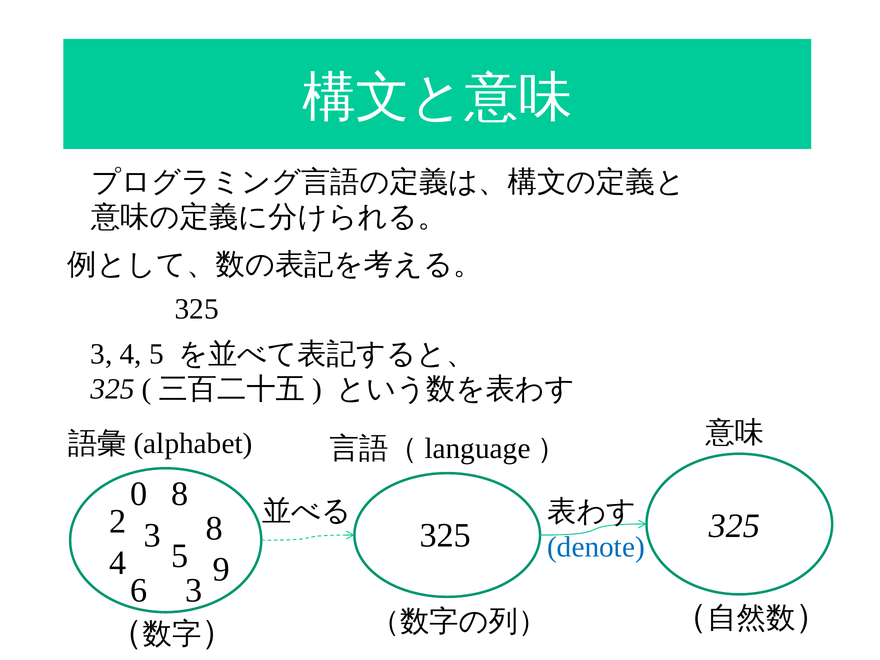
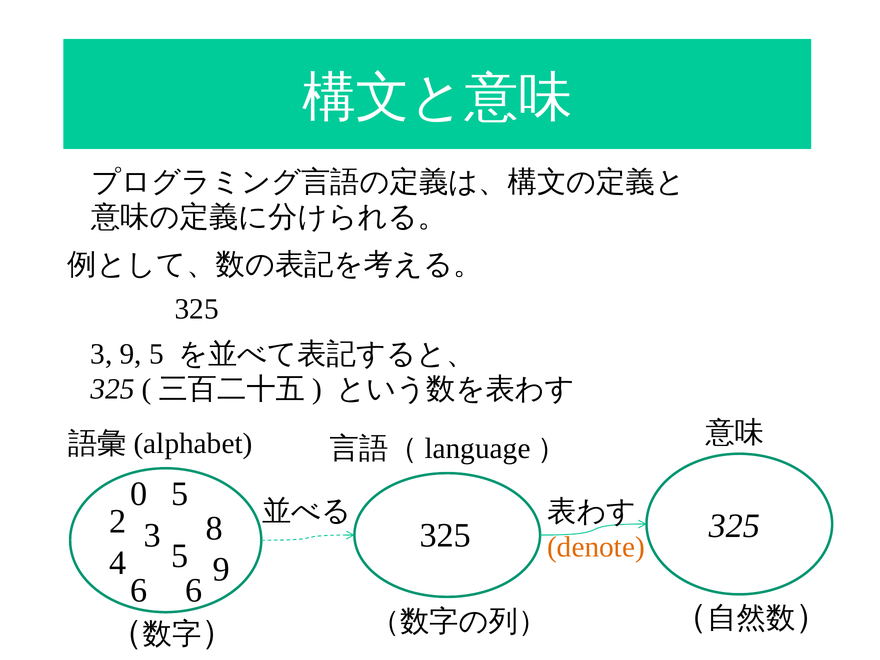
4 at (131, 354): 4 -> 9
0 8: 8 -> 5
denote colour: blue -> orange
6 3: 3 -> 6
